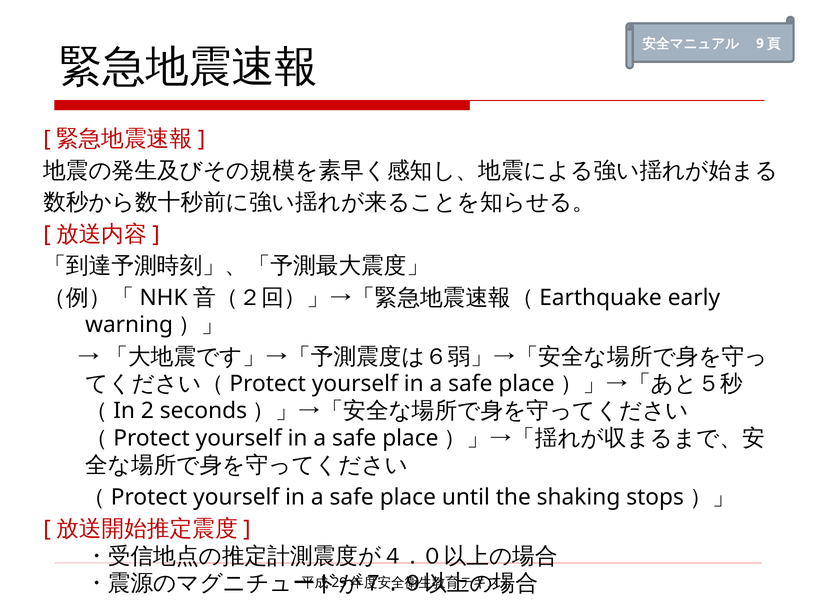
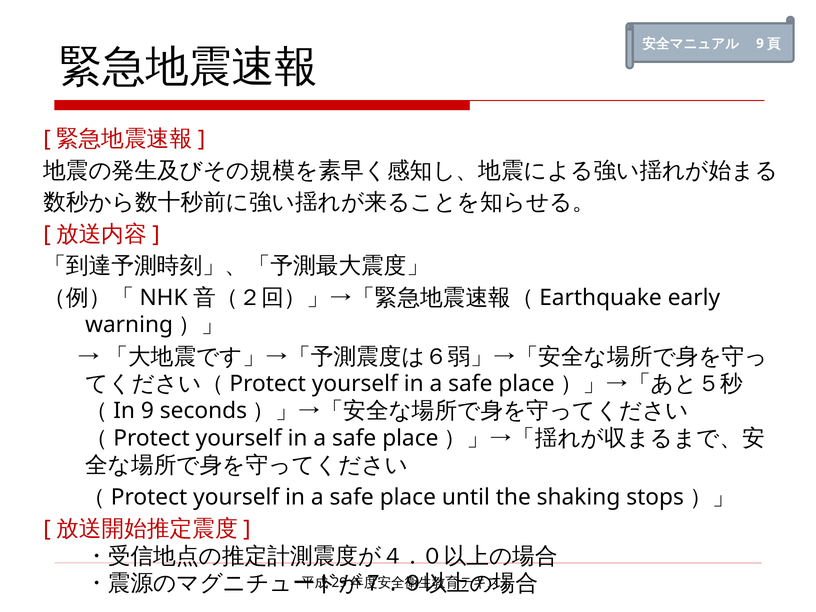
2 at (147, 411): 2 -> 9
